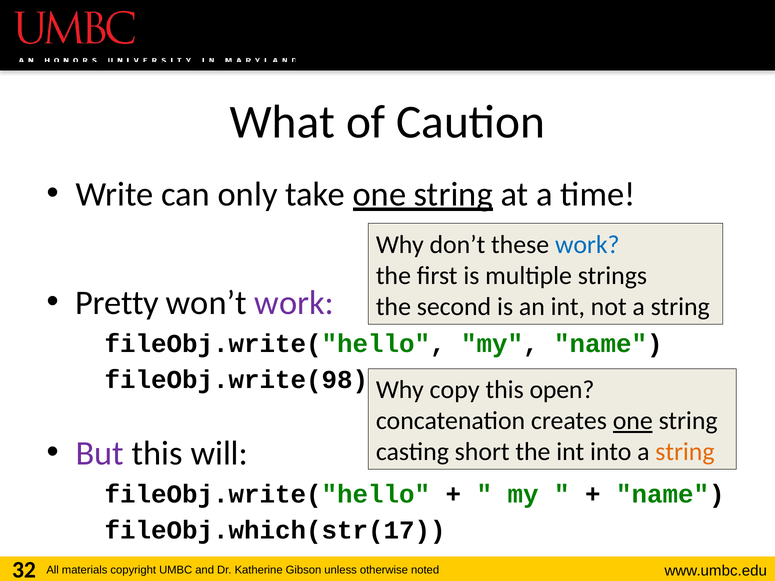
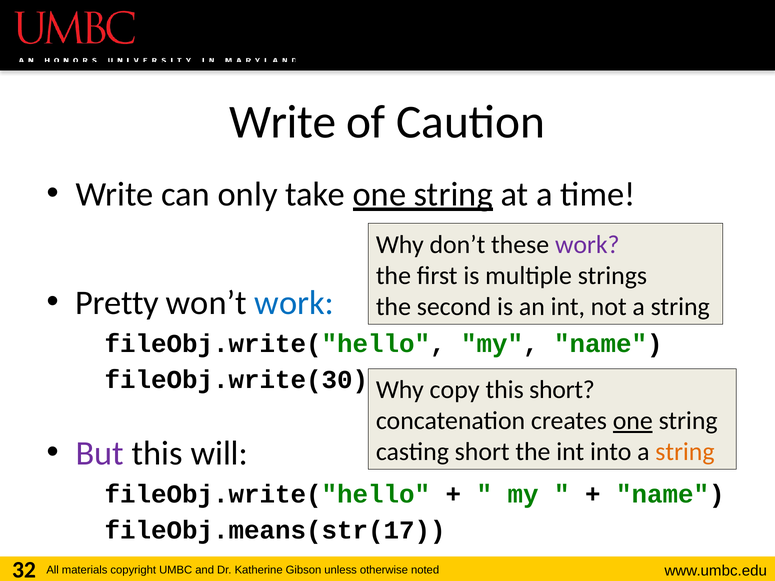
What at (282, 122): What -> Write
work at (587, 245) colour: blue -> purple
work at (294, 303) colour: purple -> blue
fileObj.write(98: fileObj.write(98 -> fileObj.write(30
this open: open -> short
fileObj.which(str(17: fileObj.which(str(17 -> fileObj.means(str(17
